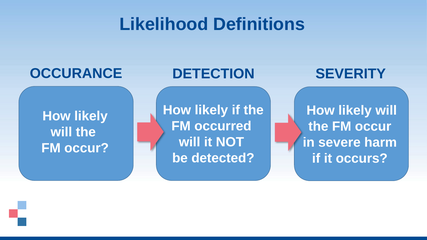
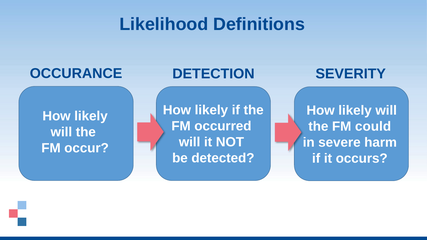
occur at (373, 127): occur -> could
